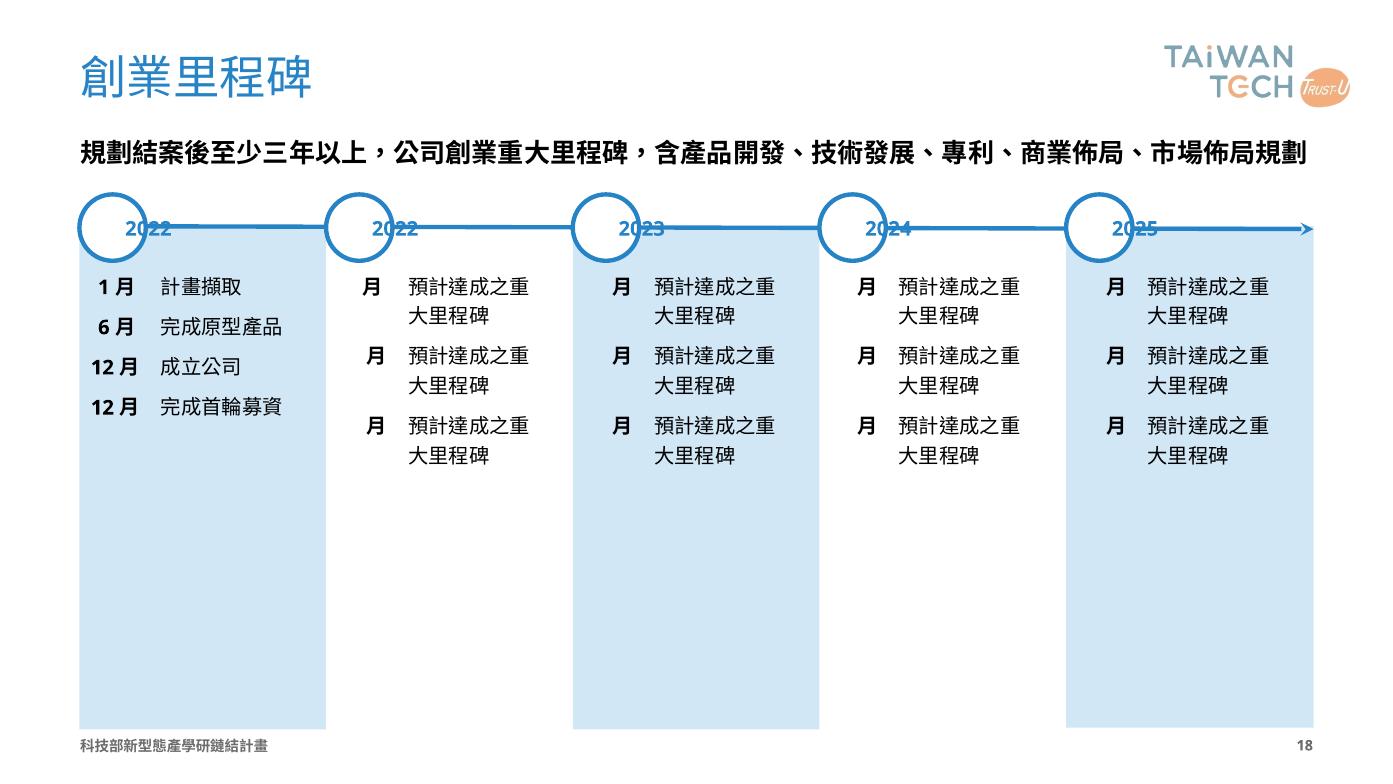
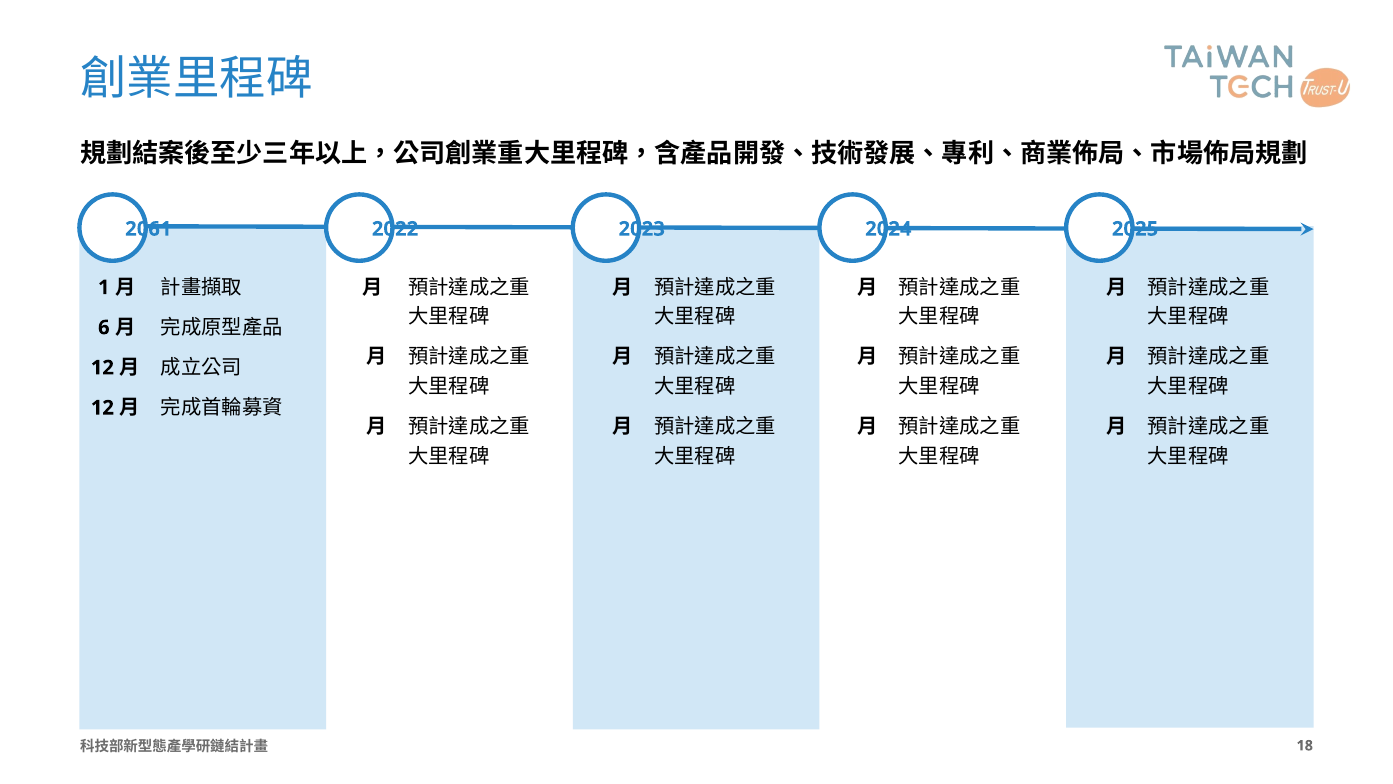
2022 at (148, 229): 2022 -> 2061
